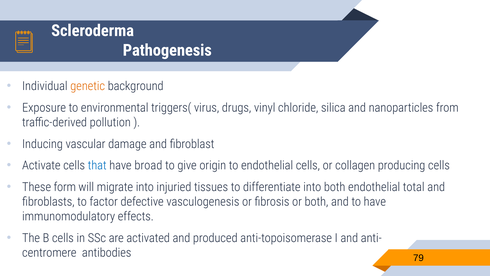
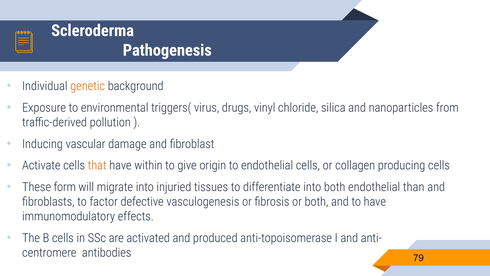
that colour: blue -> orange
broad: broad -> within
total: total -> than
